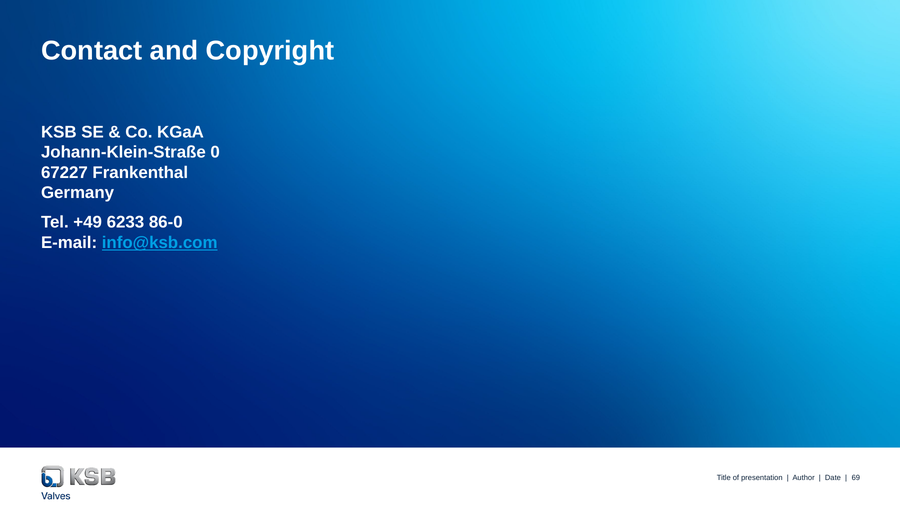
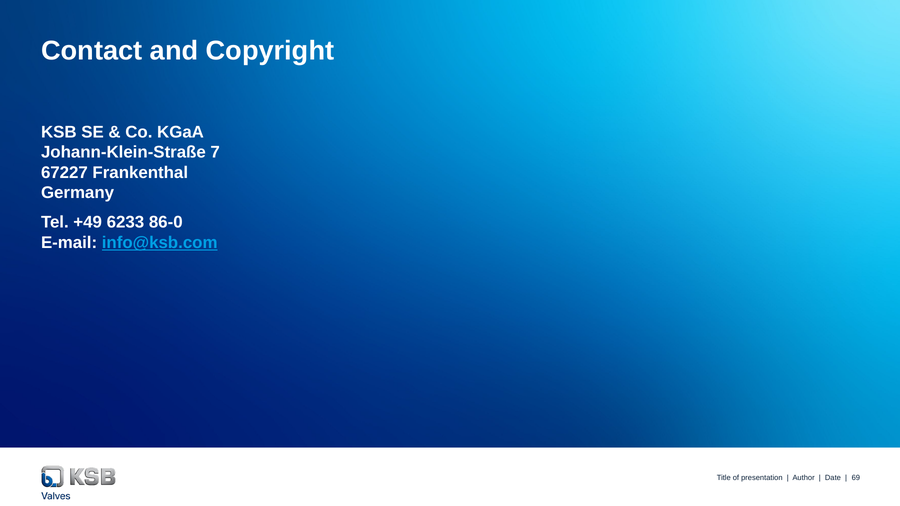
0: 0 -> 7
